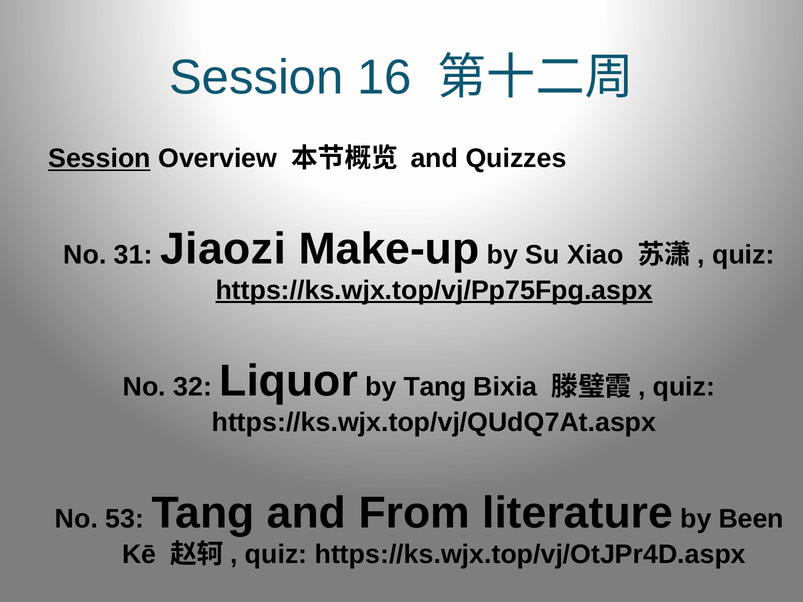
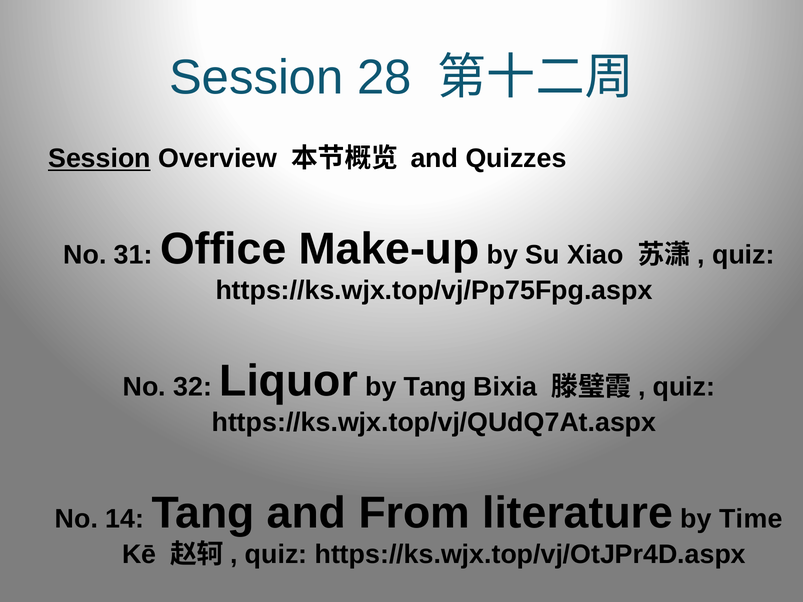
16: 16 -> 28
Jiaozi: Jiaozi -> Office
https://ks.wjx.top/vj/Pp75Fpg.aspx underline: present -> none
53: 53 -> 14
Been: Been -> Time
